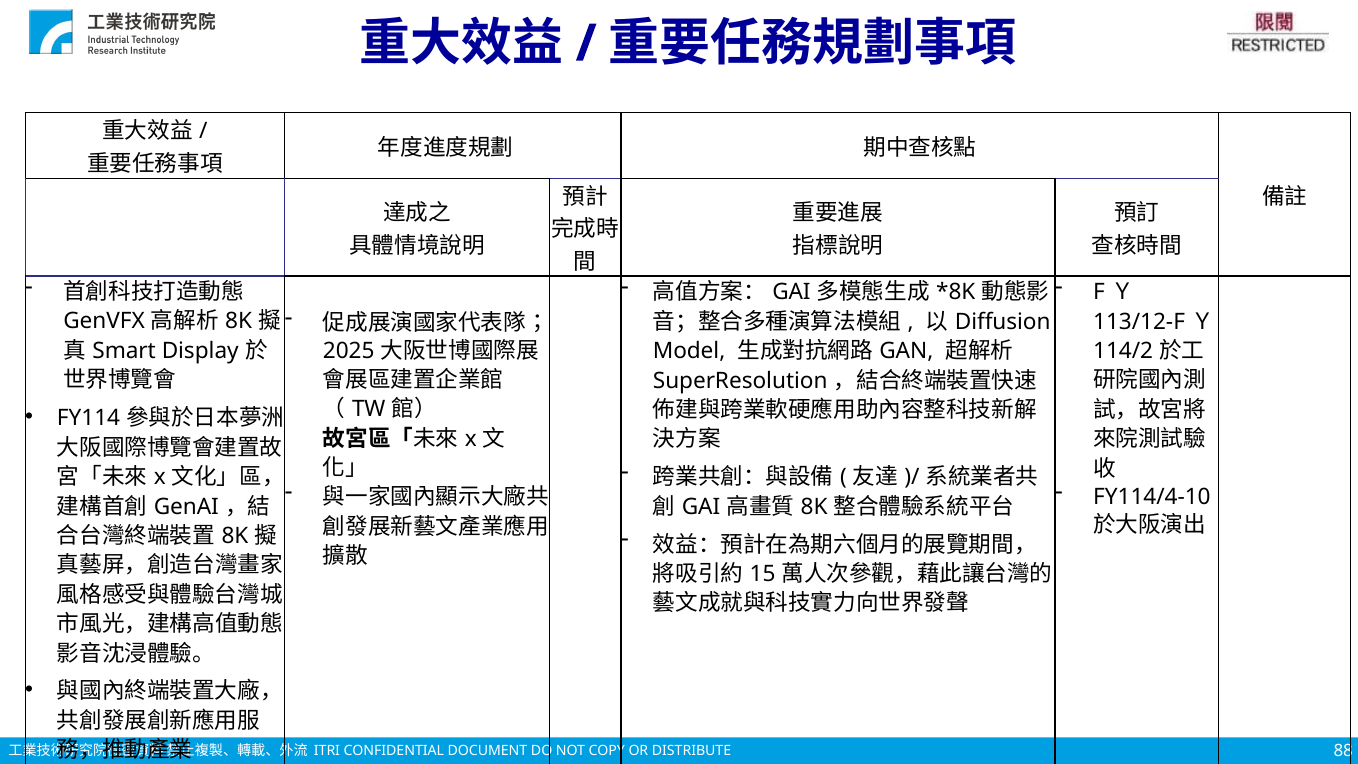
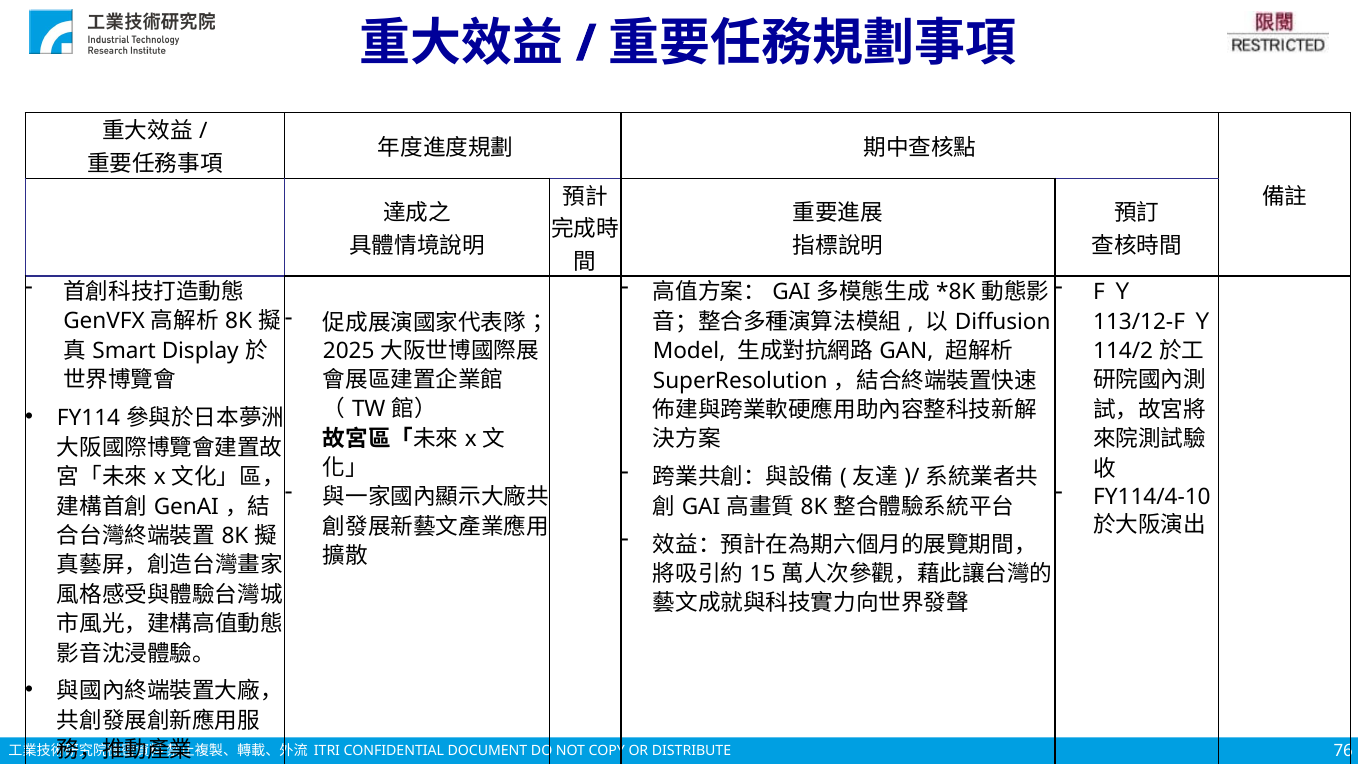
88: 88 -> 76
